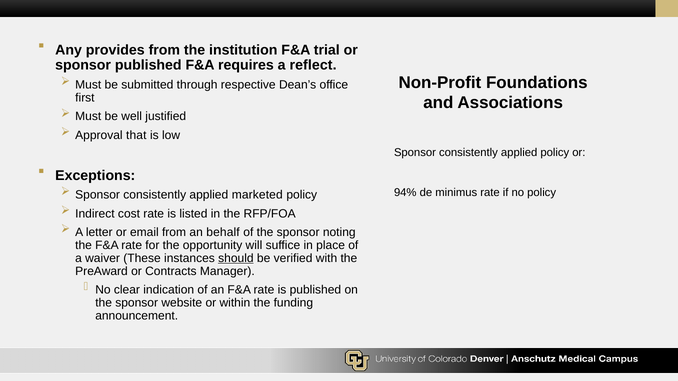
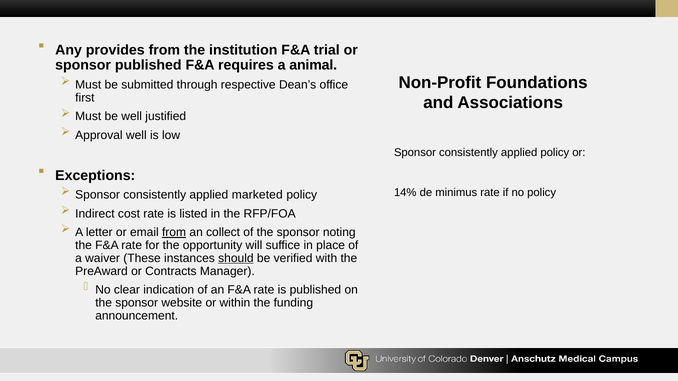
reflect: reflect -> animal
Approval that: that -> well
94%: 94% -> 14%
from at (174, 233) underline: none -> present
behalf: behalf -> collect
